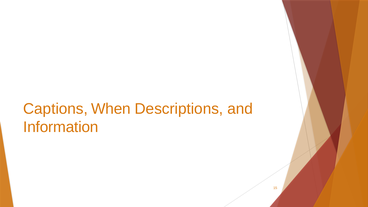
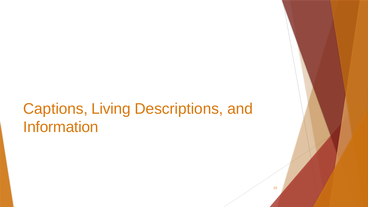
When: When -> Living
